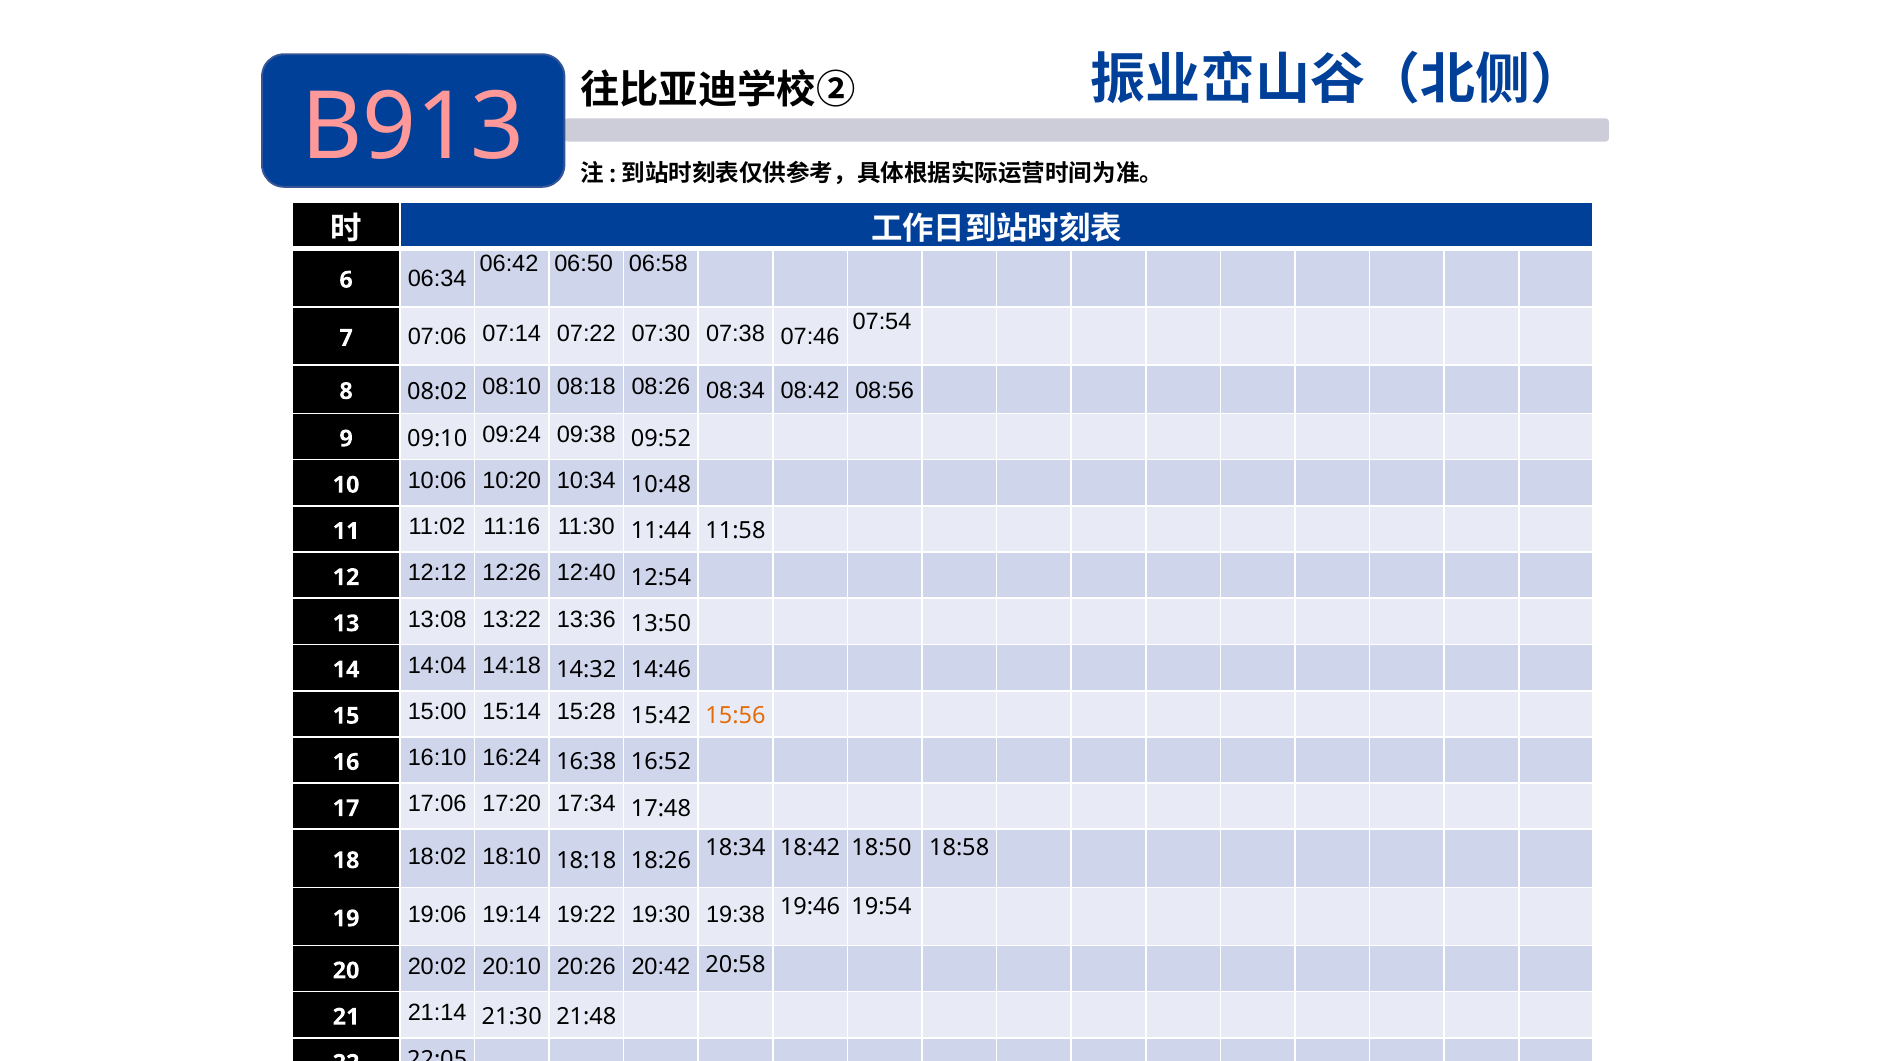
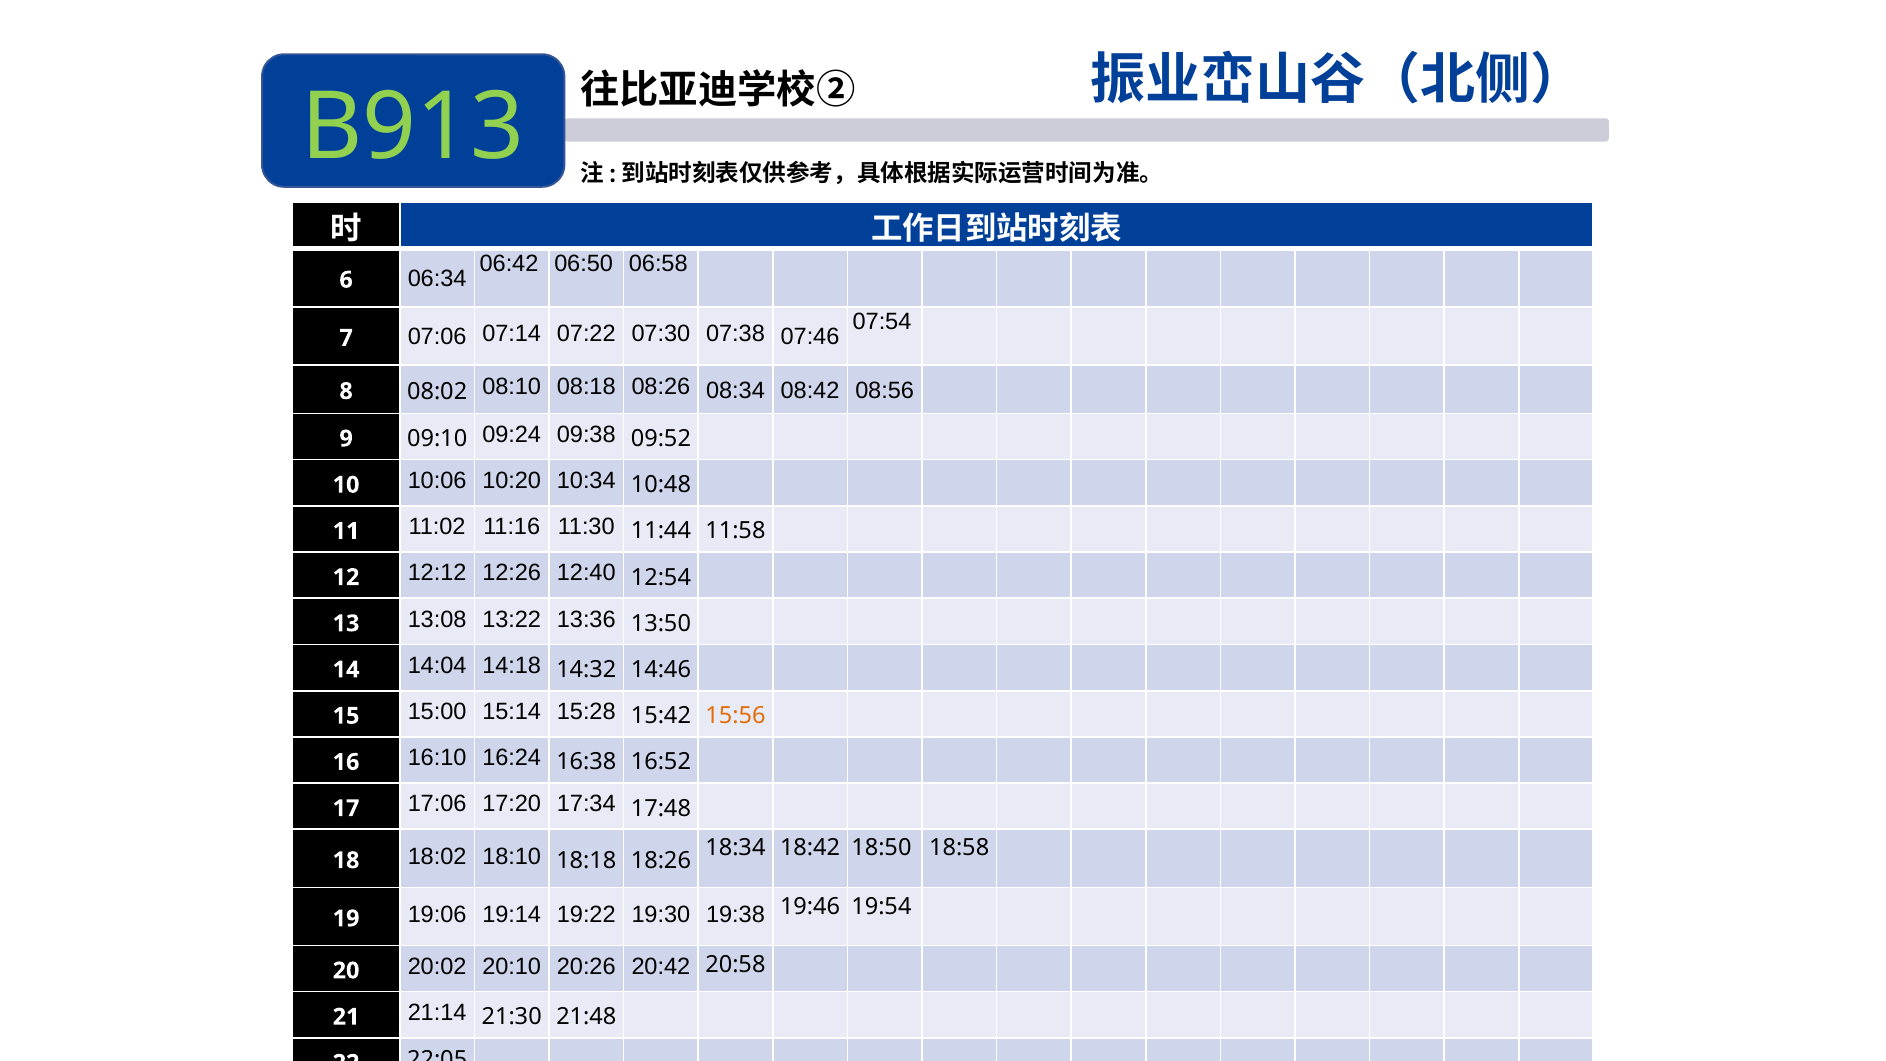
B913 colour: pink -> light green
